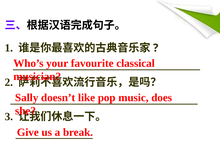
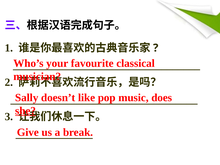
she underline: none -> present
